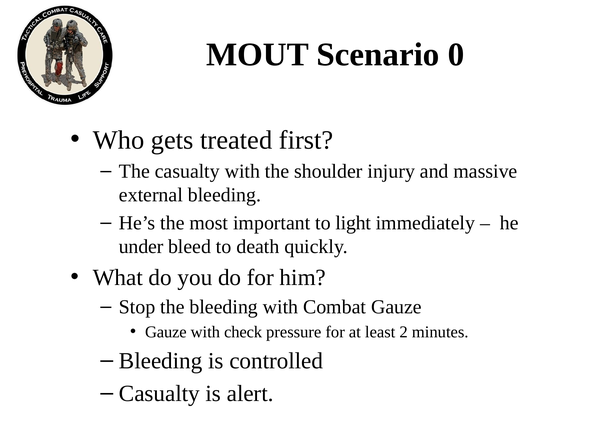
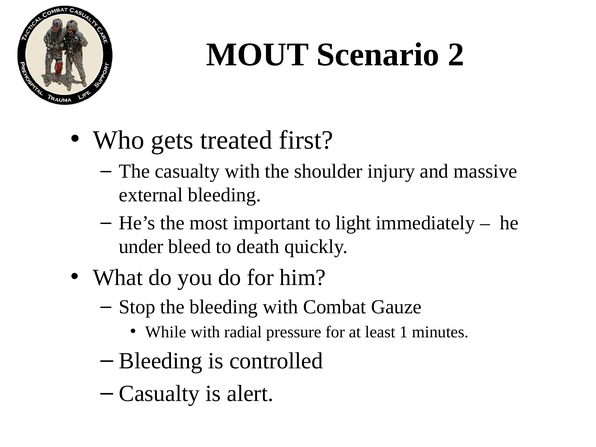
0: 0 -> 2
Gauze at (166, 332): Gauze -> While
check: check -> radial
2: 2 -> 1
